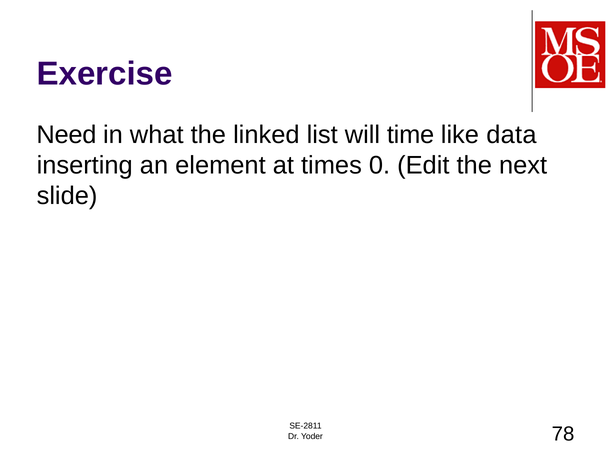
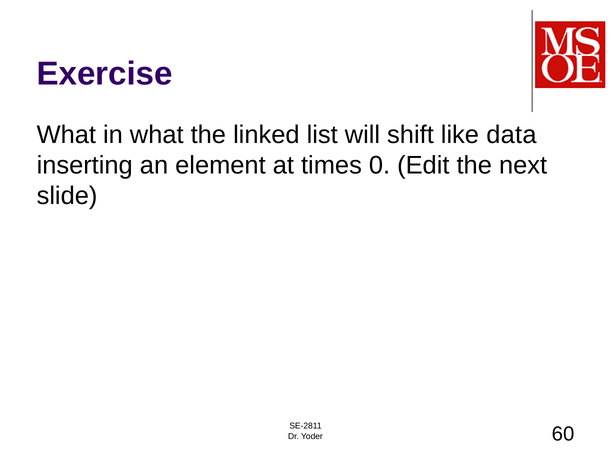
Need at (66, 135): Need -> What
time: time -> shift
78: 78 -> 60
